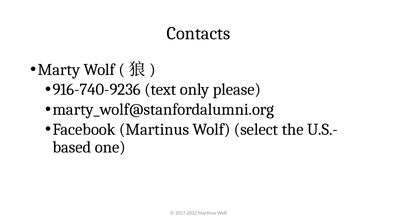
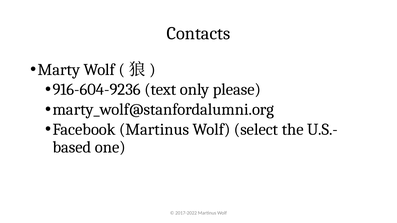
916-740-9236: 916-740-9236 -> 916-604-9236
